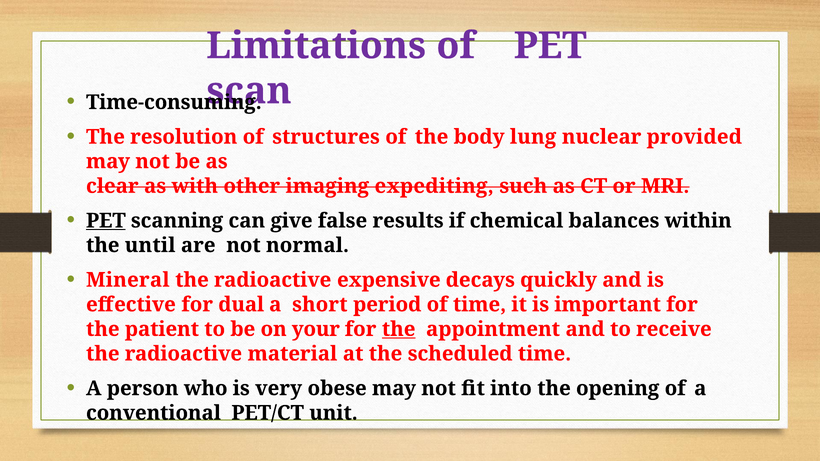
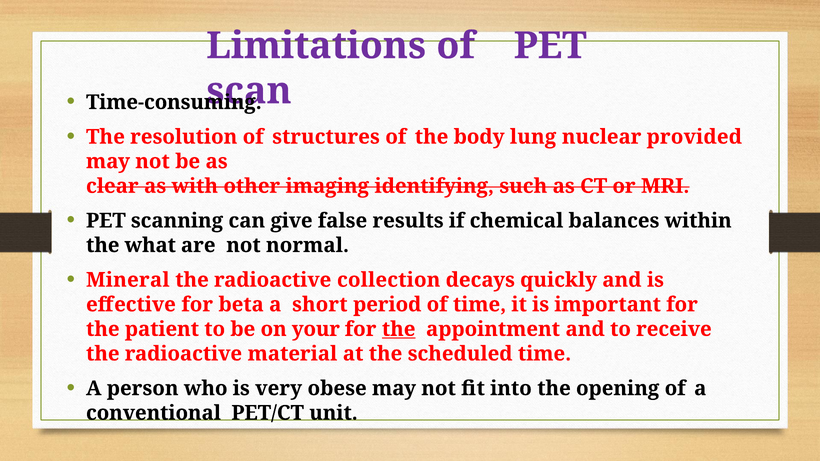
expediting: expediting -> identifying
PET at (106, 221) underline: present -> none
until: until -> what
expensive: expensive -> collection
dual: dual -> beta
